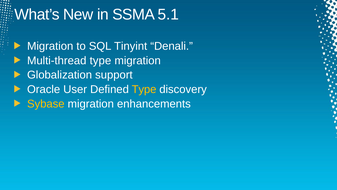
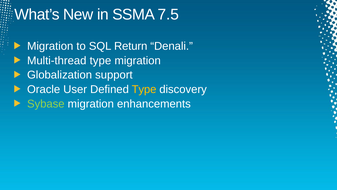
5.1: 5.1 -> 7.5
Tinyint: Tinyint -> Return
Sybase colour: yellow -> light green
